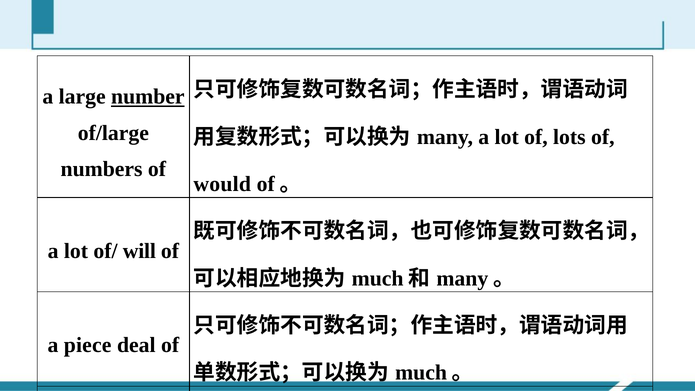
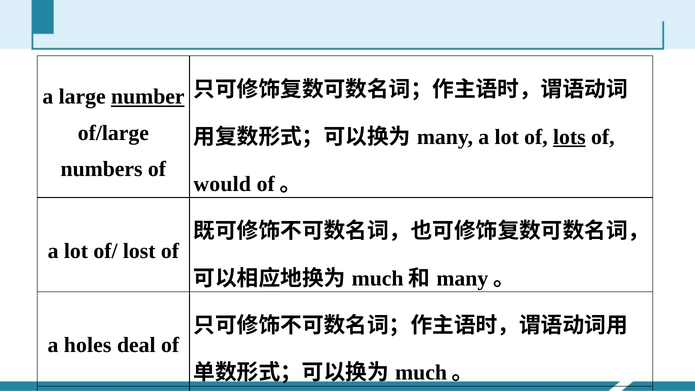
lots underline: none -> present
will: will -> lost
piece: piece -> holes
